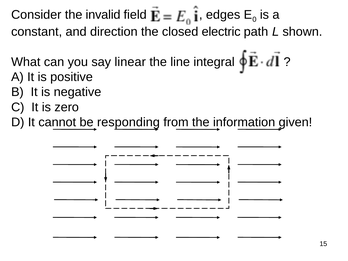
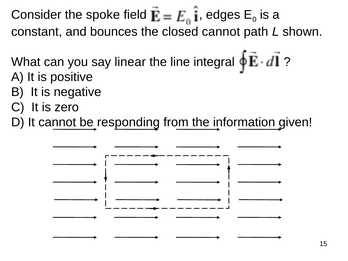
invalid: invalid -> spoke
direction: direction -> bounces
closed electric: electric -> cannot
